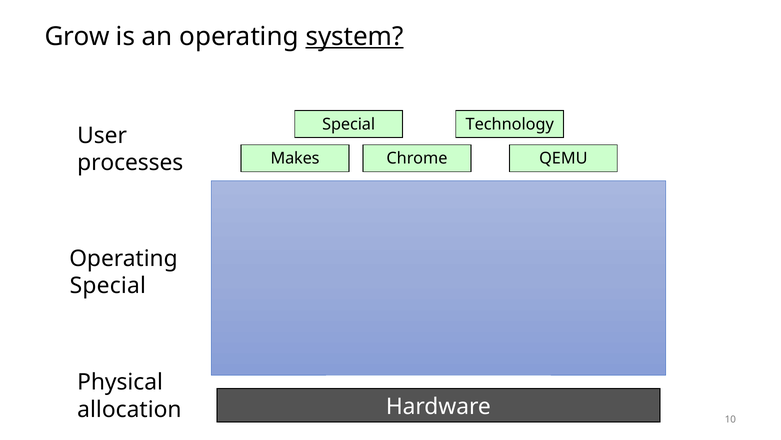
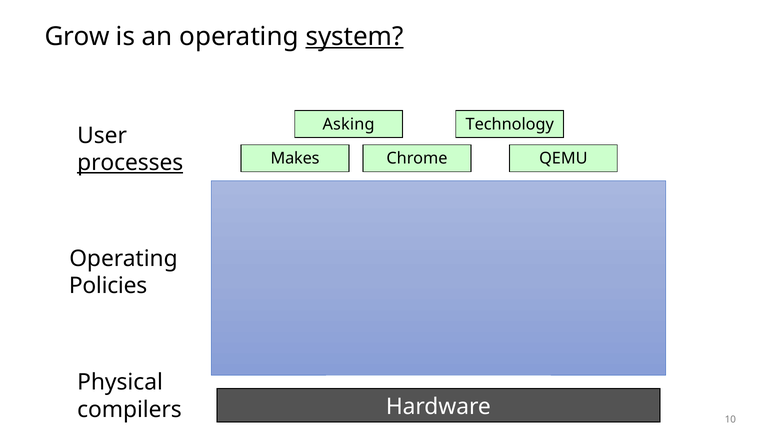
Special at (349, 124): Special -> Asking
processes underline: none -> present
Special at (108, 285): Special -> Policies
allocation: allocation -> compilers
